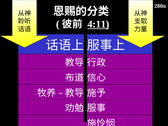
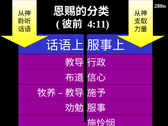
4:11 underline: present -> none
